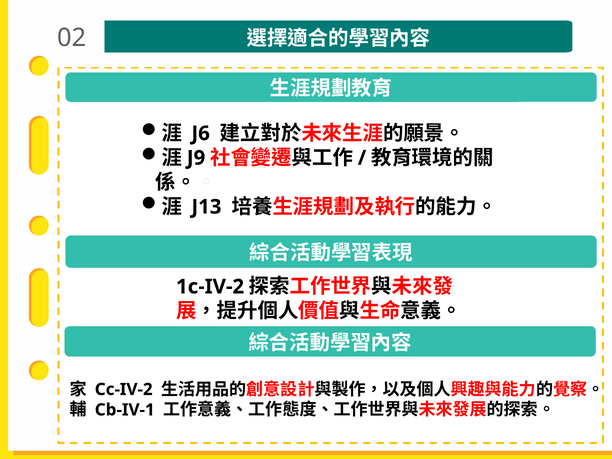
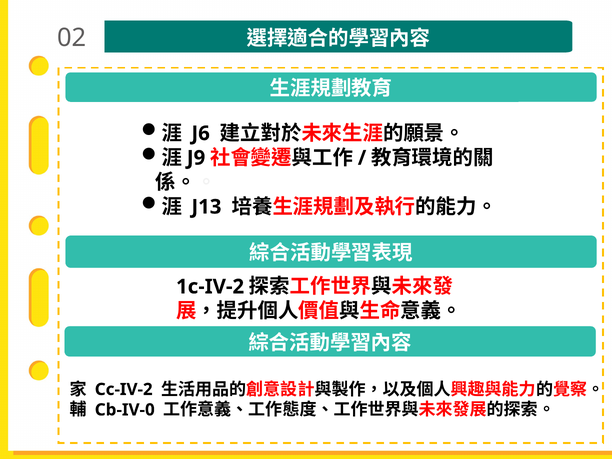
Cb-IV-1: Cb-IV-1 -> Cb-IV-0
